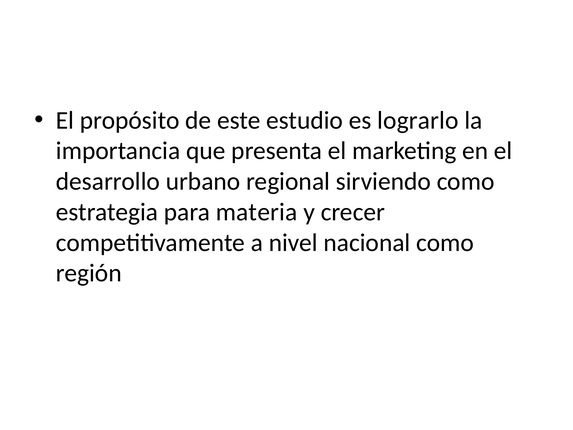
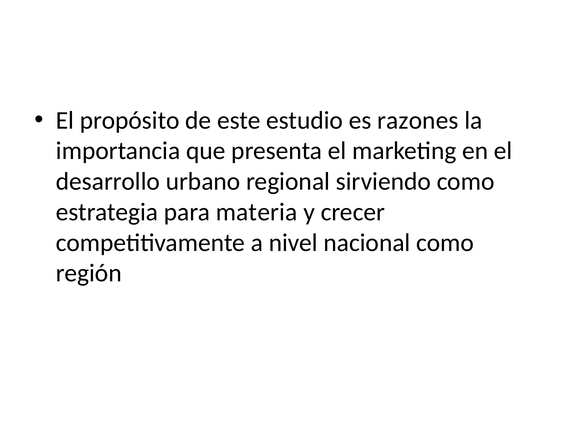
lograrlo: lograrlo -> razones
